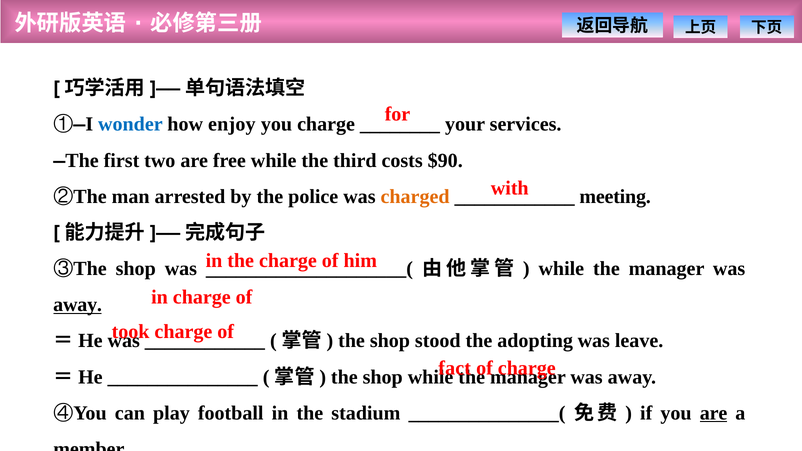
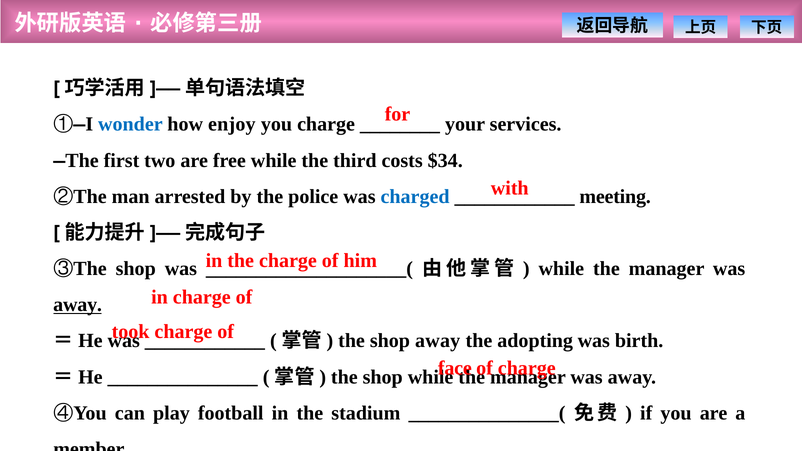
$90: $90 -> $34
charged colour: orange -> blue
shop stood: stood -> away
leave: leave -> birth
fact: fact -> face
are at (714, 413) underline: present -> none
